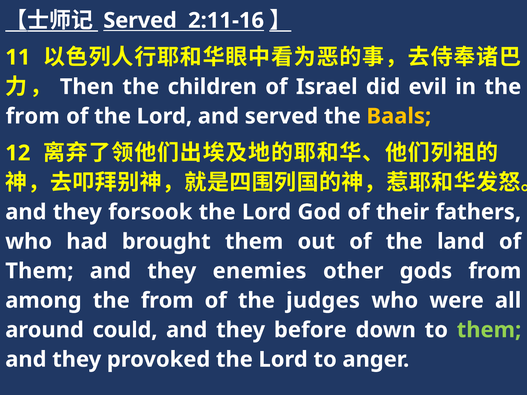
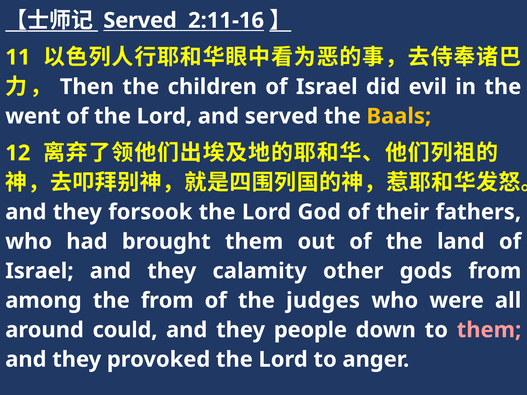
from at (33, 116): from -> went
Them at (39, 271): Them -> Israel
enemies: enemies -> calamity
before: before -> people
them at (489, 330) colour: light green -> pink
